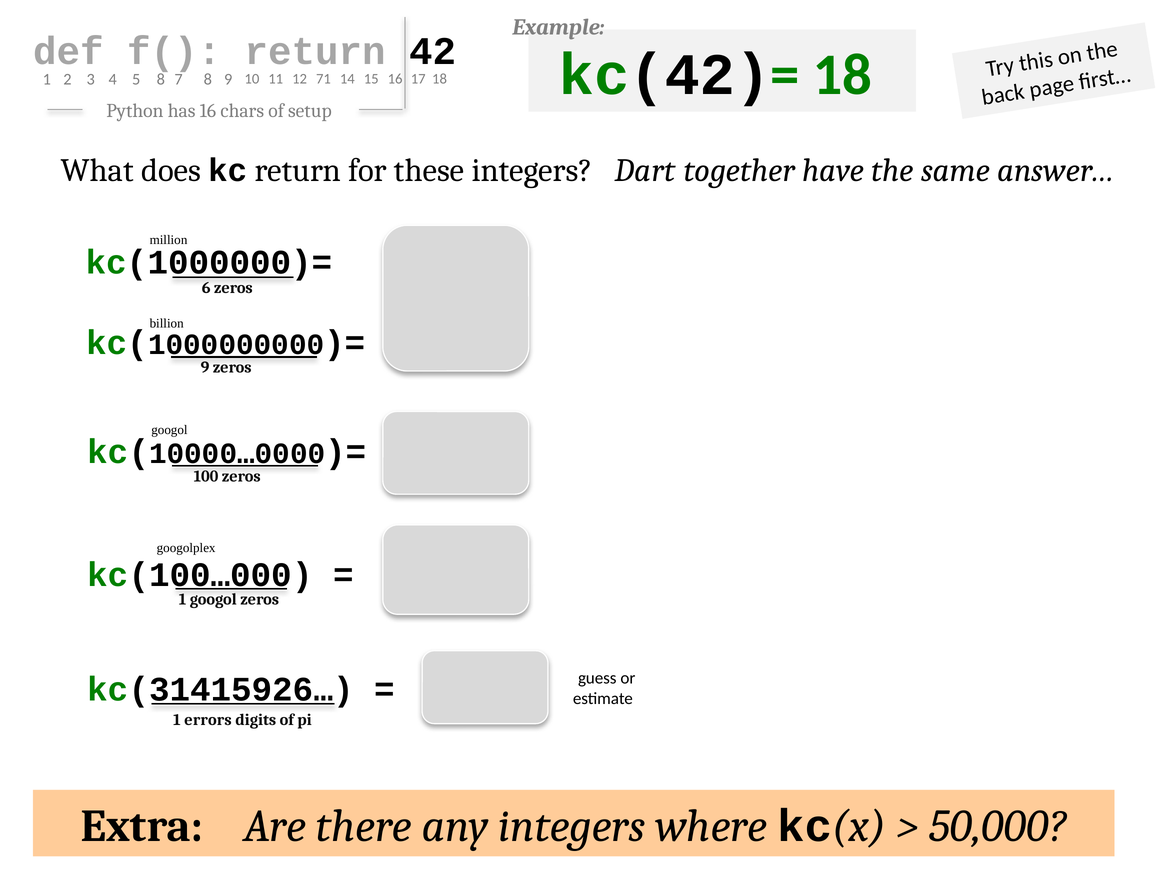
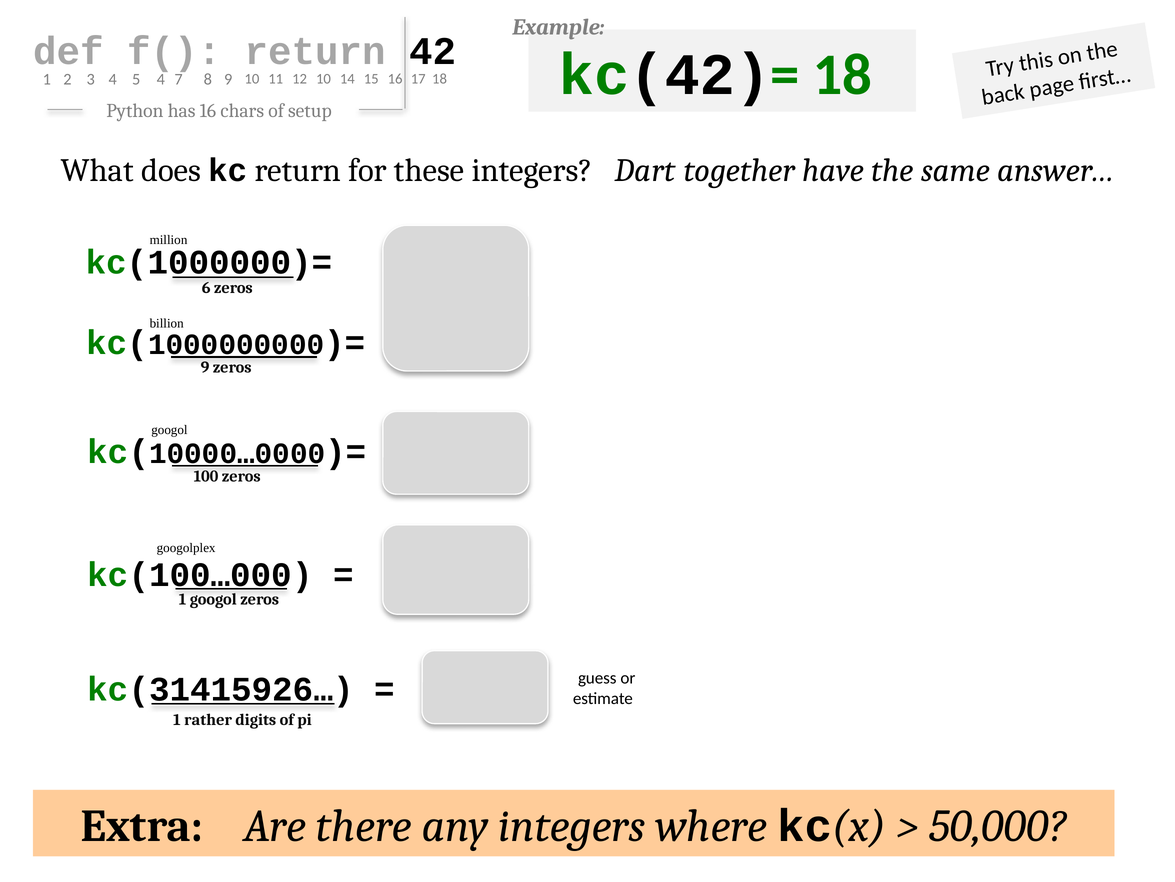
4 8: 8 -> 4
11 71: 71 -> 10
errors: errors -> rather
